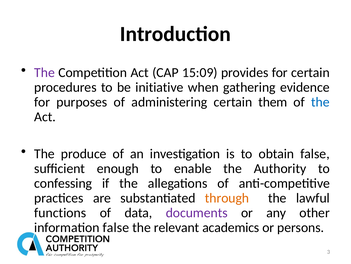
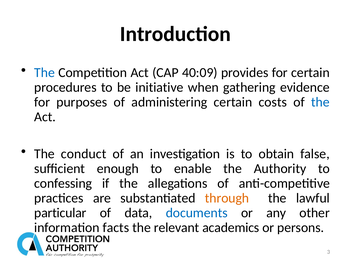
The at (45, 72) colour: purple -> blue
15:09: 15:09 -> 40:09
them: them -> costs
produce: produce -> conduct
functions: functions -> particular
documents colour: purple -> blue
information false: false -> facts
